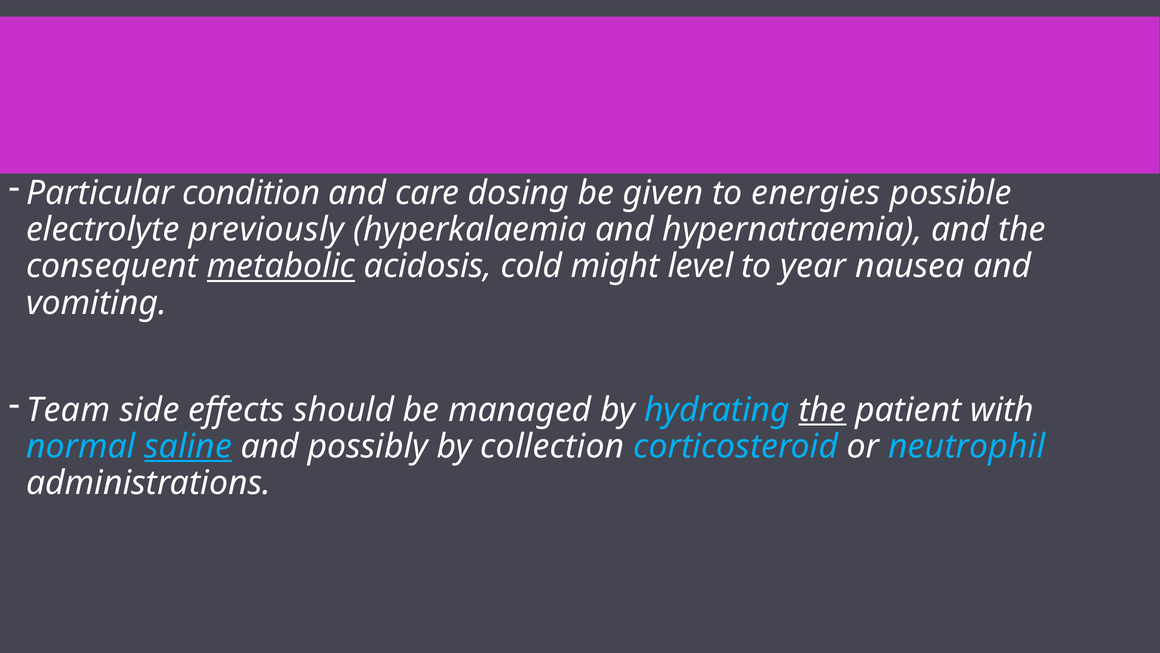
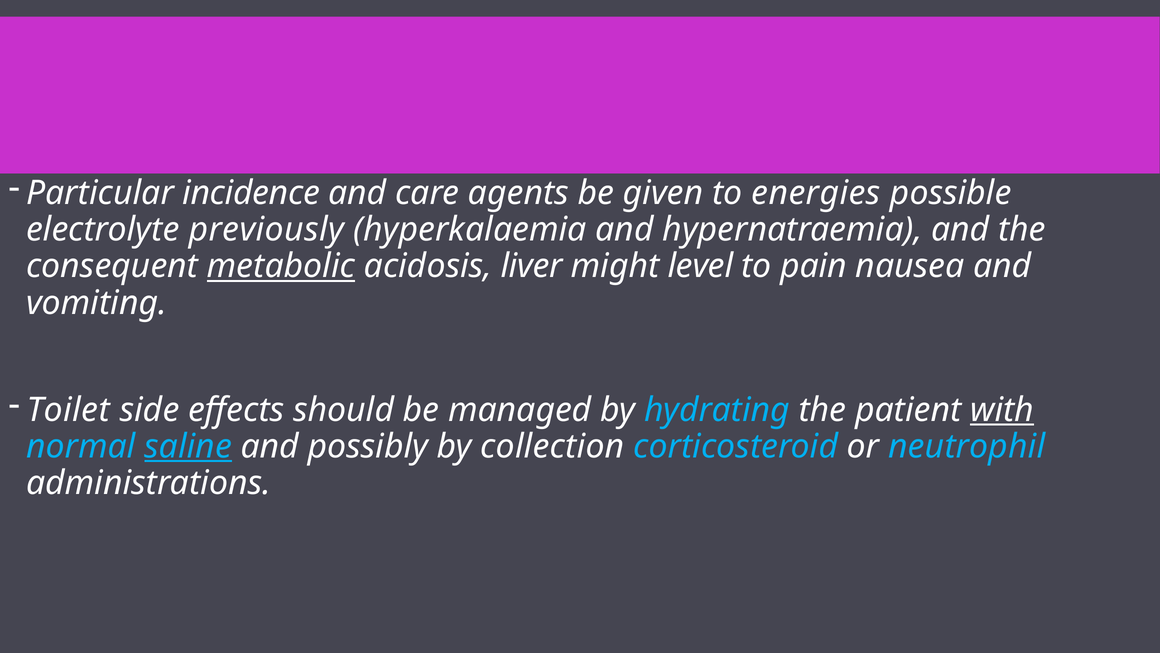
condition: condition -> incidence
dosing: dosing -> agents
cold: cold -> liver
year: year -> pain
Team: Team -> Toilet
the at (822, 410) underline: present -> none
with underline: none -> present
